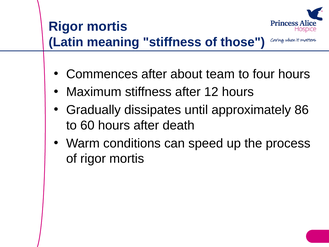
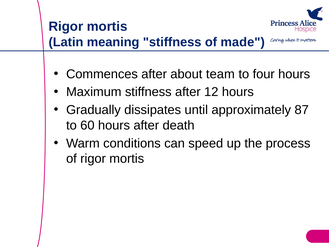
those: those -> made
86: 86 -> 87
